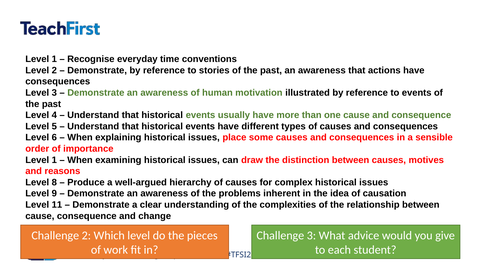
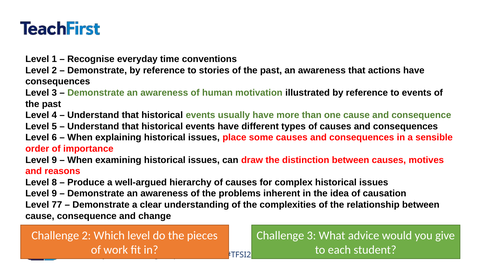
1 at (54, 160): 1 -> 9
11: 11 -> 77
